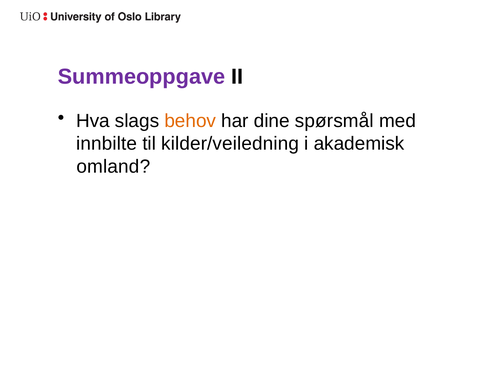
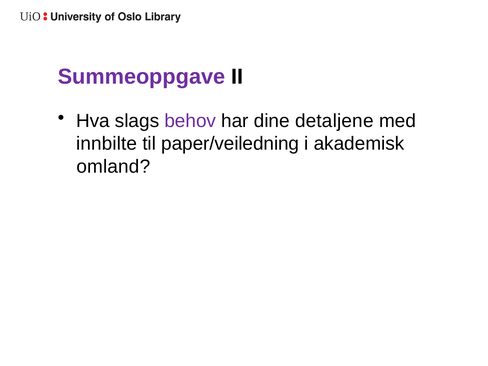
behov colour: orange -> purple
spørsmål: spørsmål -> detaljene
kilder/veiledning: kilder/veiledning -> paper/veiledning
